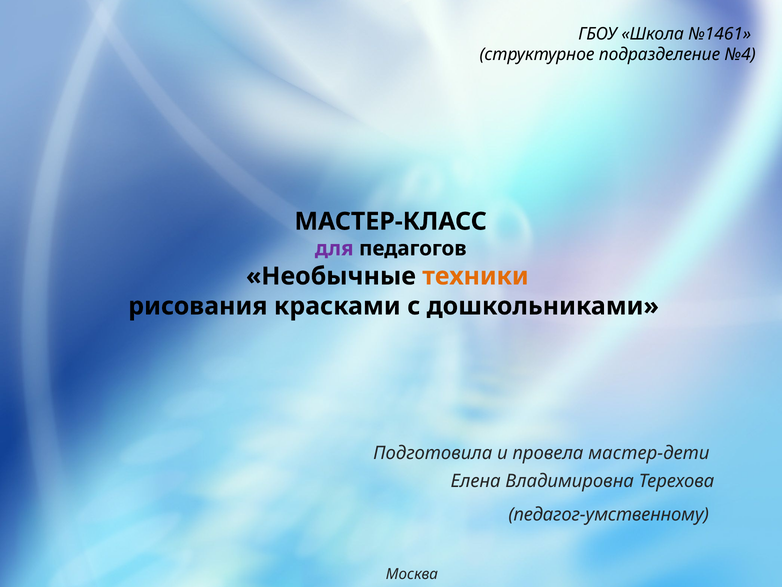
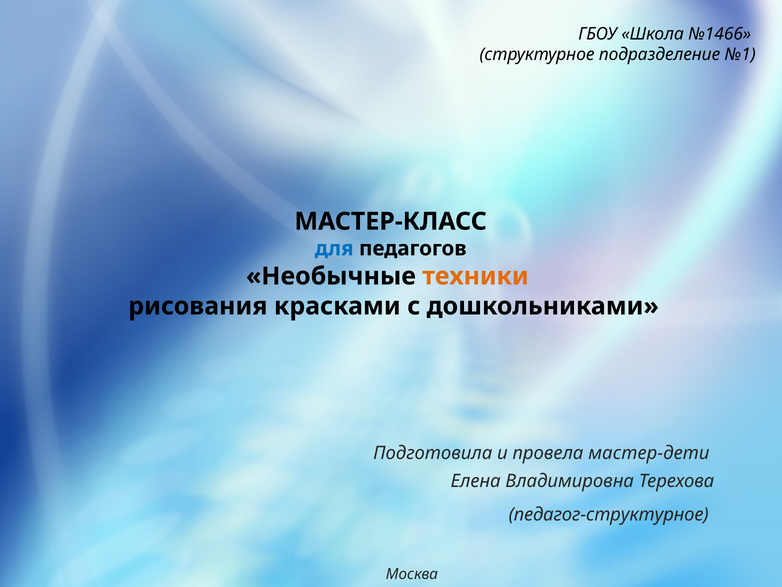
№1461: №1461 -> №1466
№4: №4 -> №1
для colour: purple -> blue
педагог-умственному: педагог-умственному -> педагог-структурное
